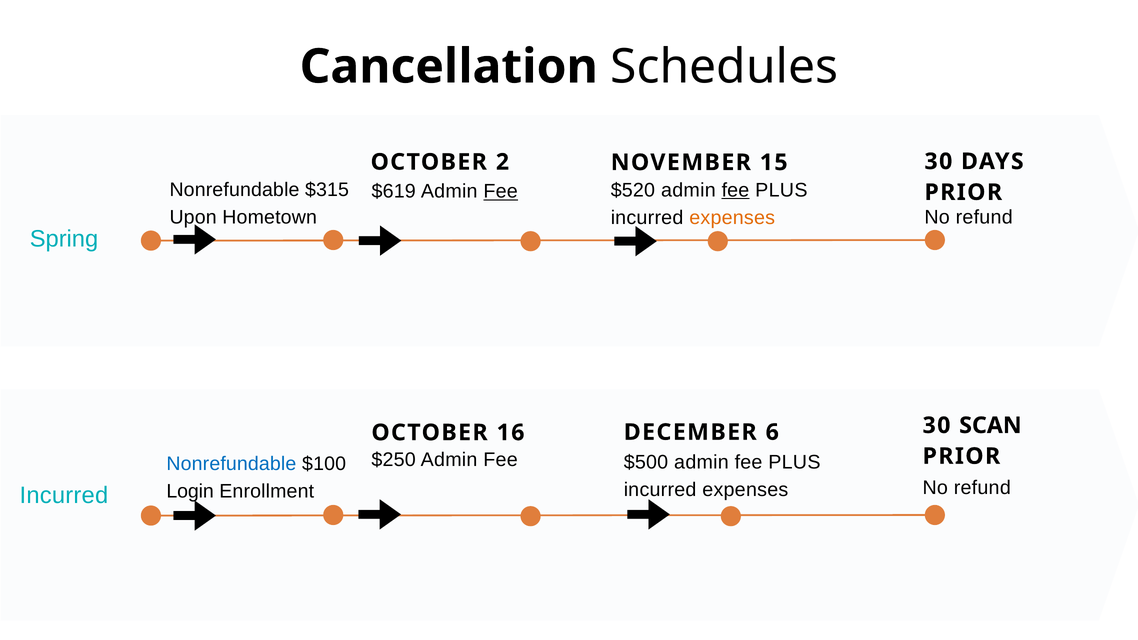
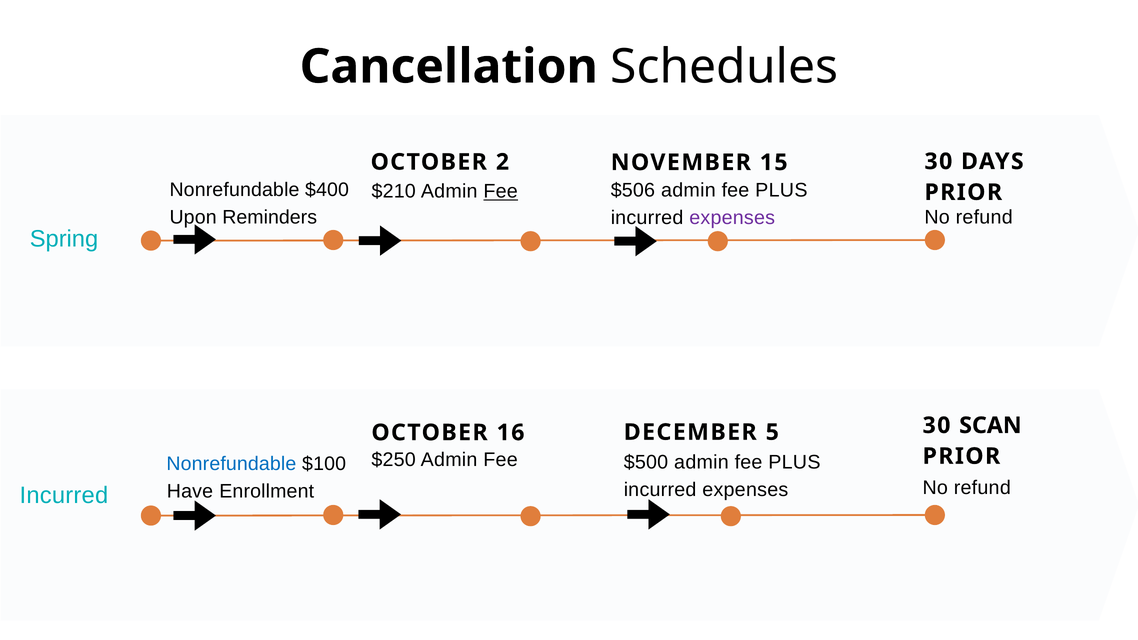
$315: $315 -> $400
$520: $520 -> $506
fee at (735, 190) underline: present -> none
$619: $619 -> $210
Hometown: Hometown -> Reminders
expenses at (732, 218) colour: orange -> purple
6: 6 -> 5
Login: Login -> Have
